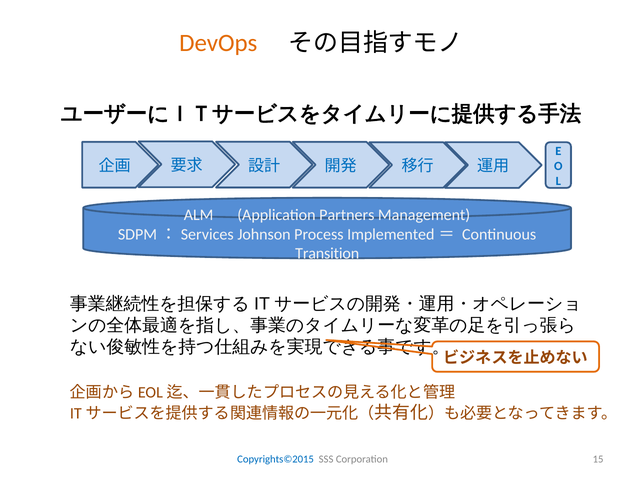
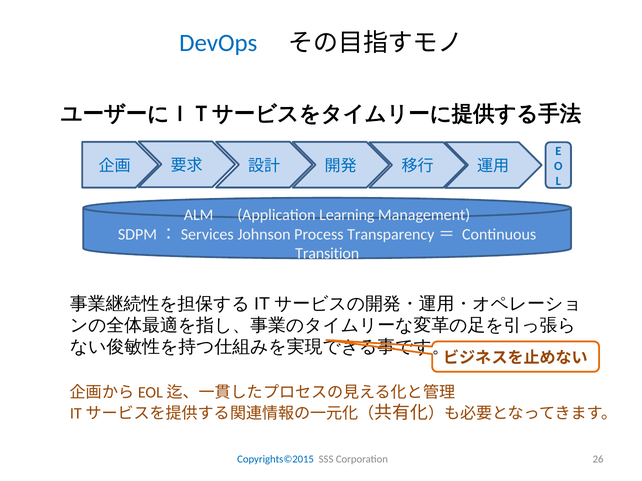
DevOps colour: orange -> blue
Partners: Partners -> Learning
Implemented: Implemented -> Transparency
15: 15 -> 26
